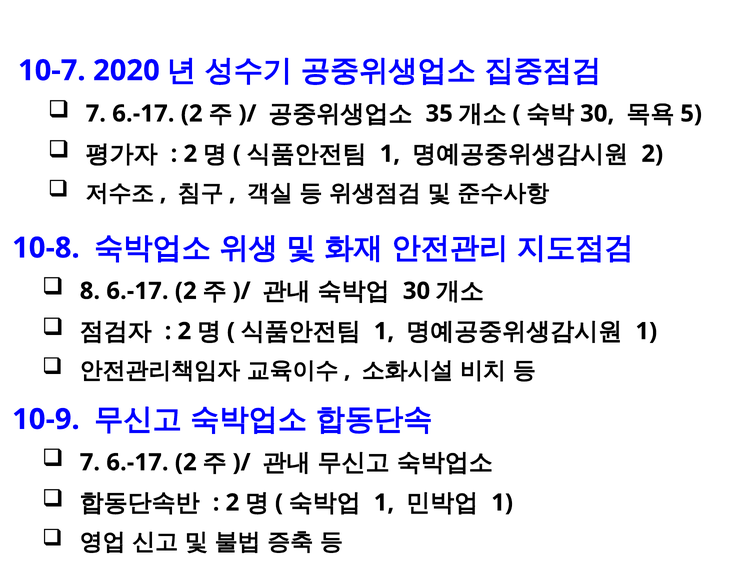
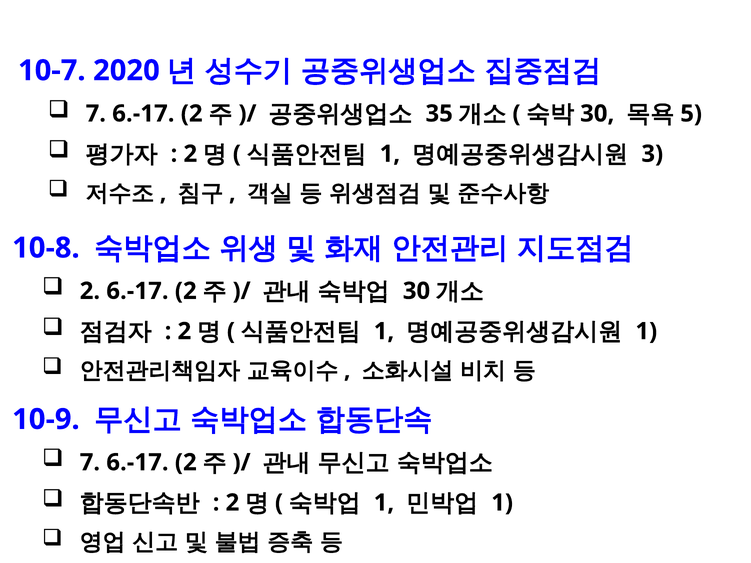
2 at (652, 154): 2 -> 3
8 at (90, 291): 8 -> 2
